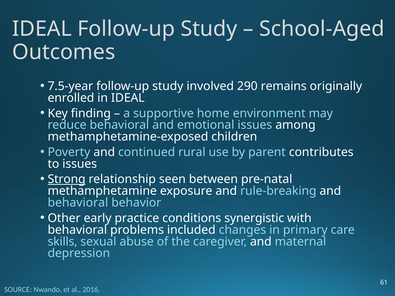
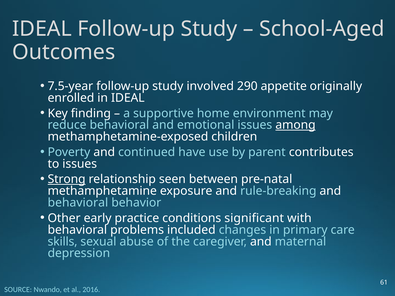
remains: remains -> appetite
among underline: none -> present
rural: rural -> have
synergistic: synergistic -> significant
